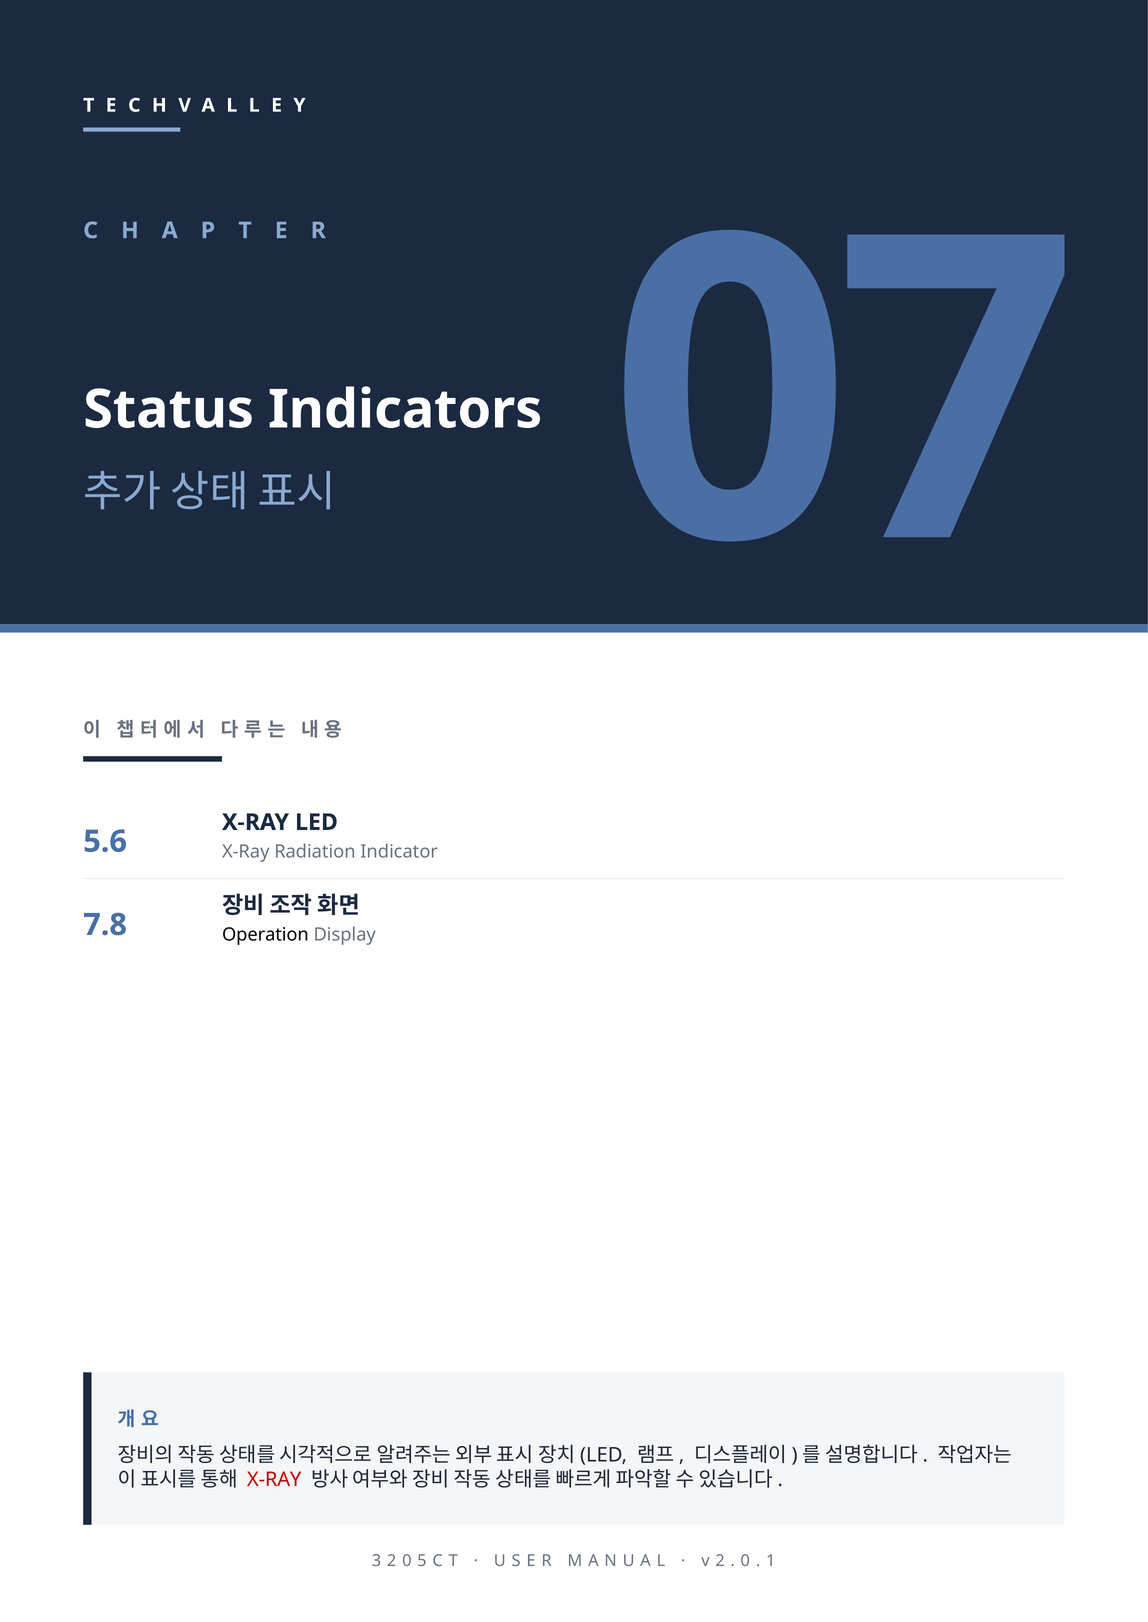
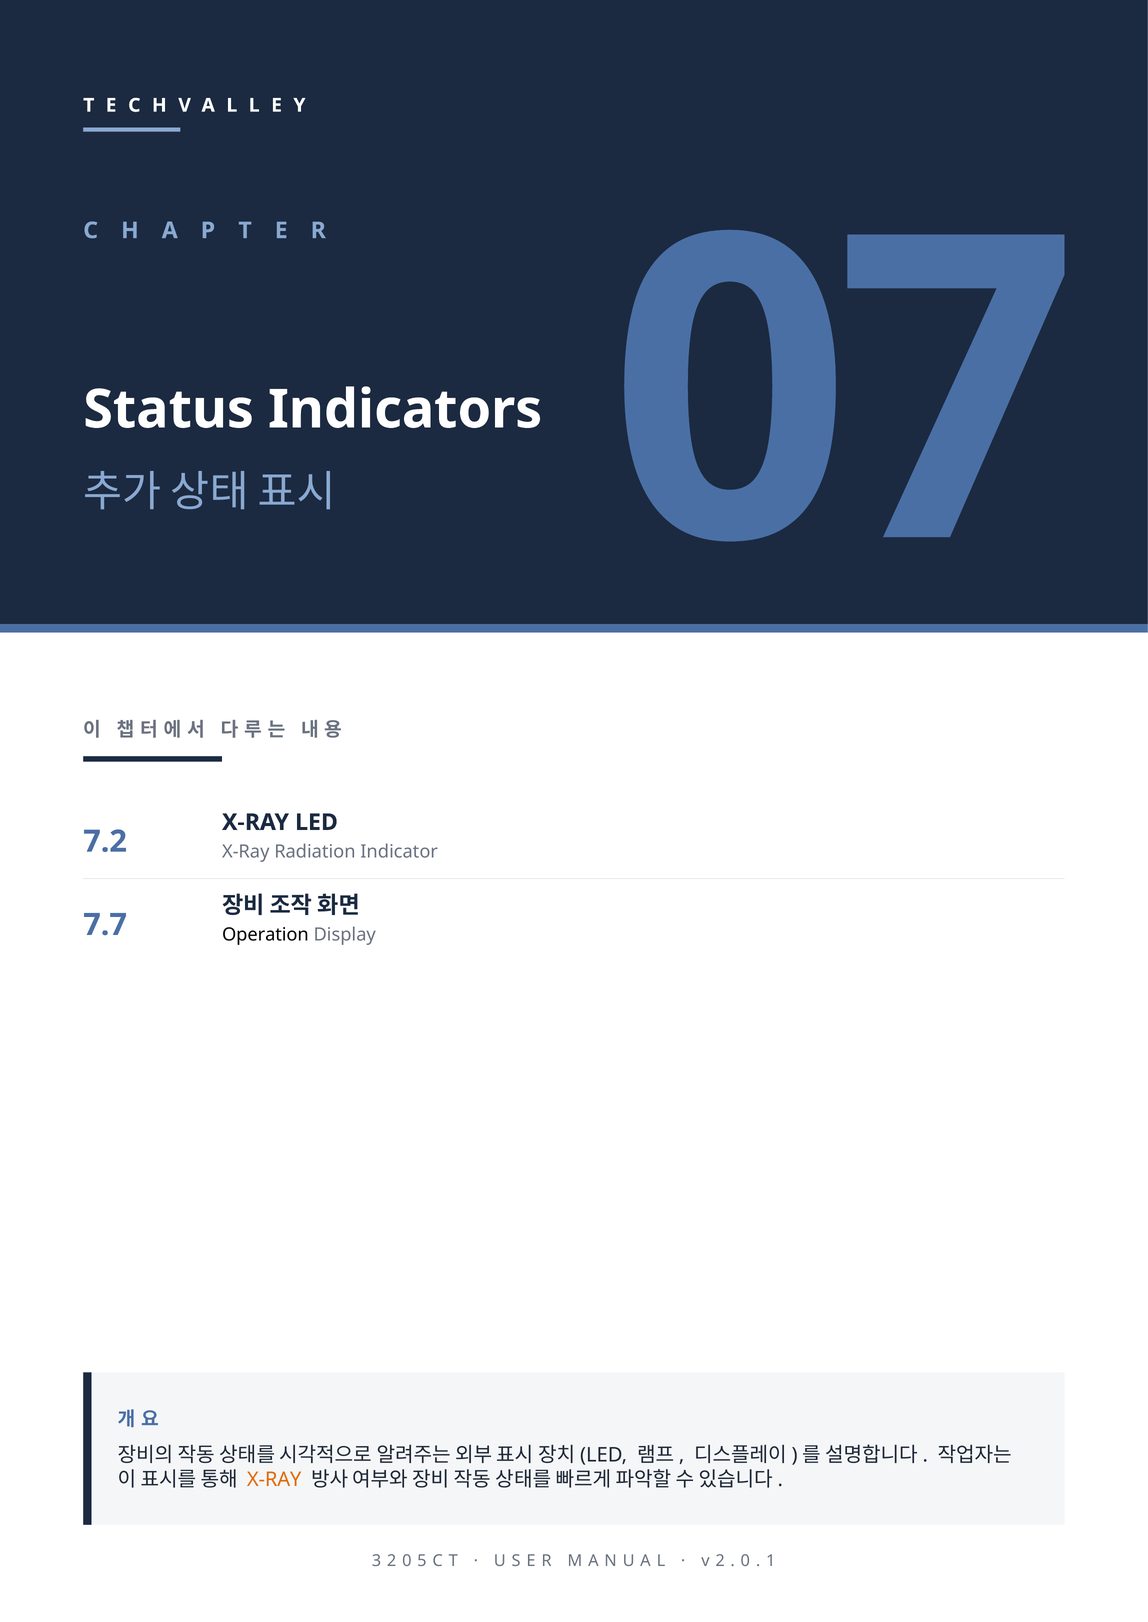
5.6: 5.6 -> 7.2
7.8: 7.8 -> 7.7
X-RAY at (274, 1480) colour: red -> orange
